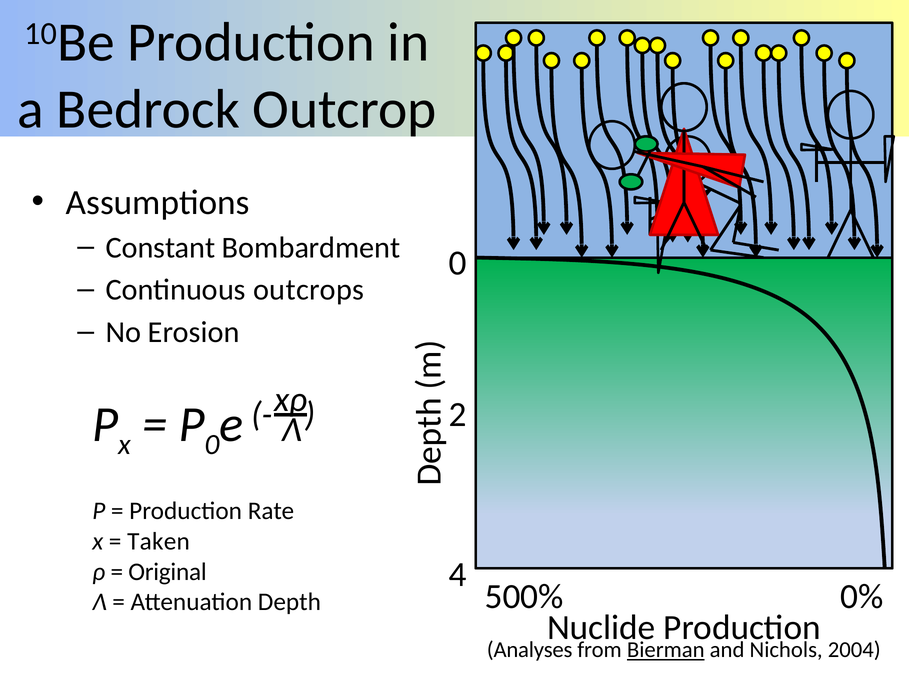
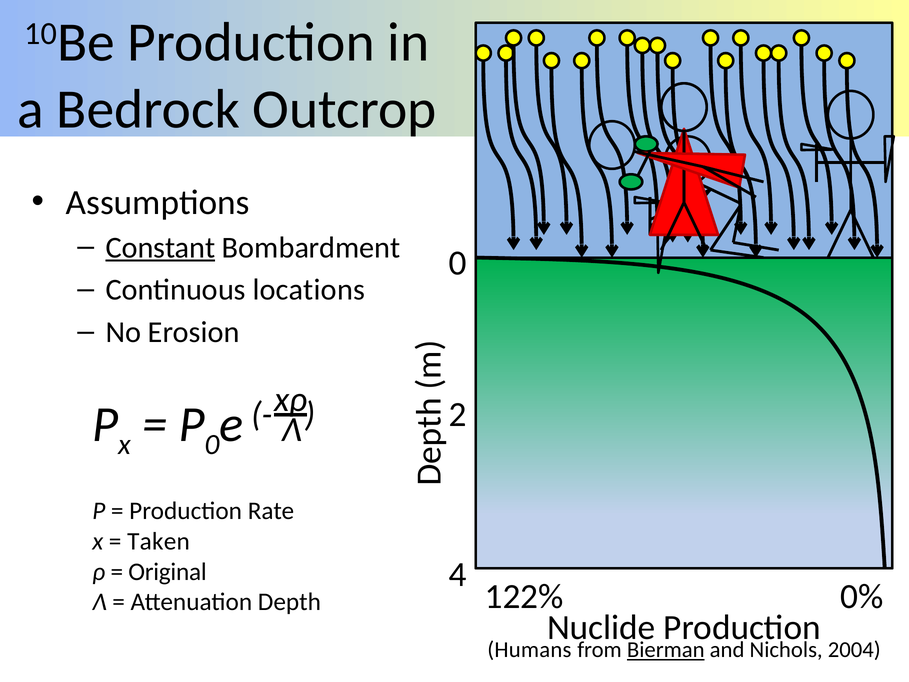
Constant underline: none -> present
outcrops: outcrops -> locations
500%: 500% -> 122%
Analyses: Analyses -> Humans
